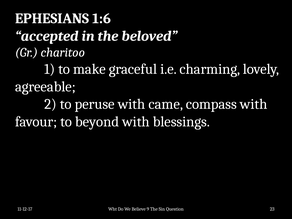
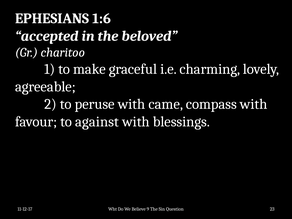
beyond: beyond -> against
